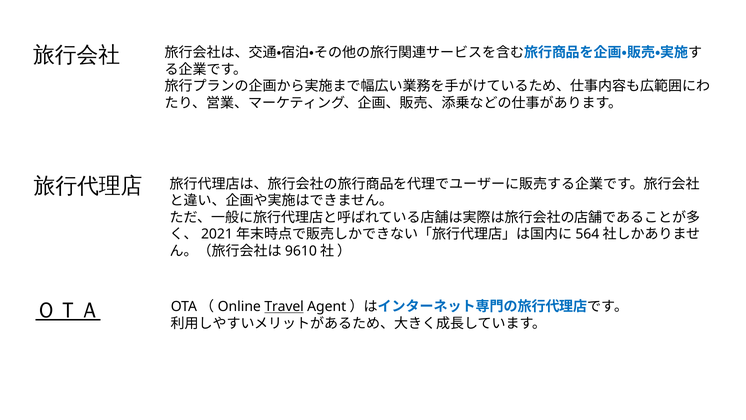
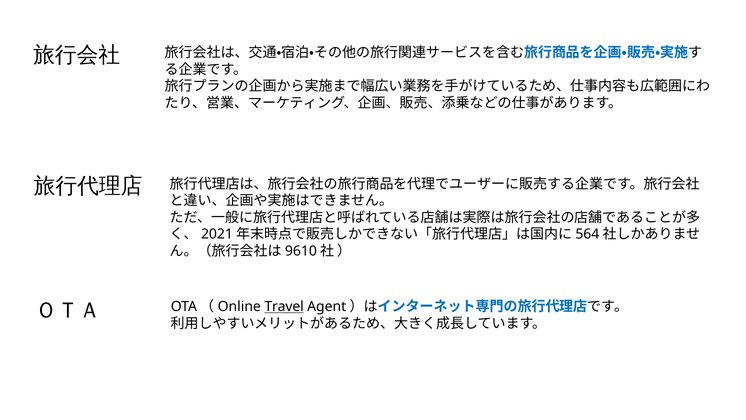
ＯＴＡ underline: present -> none
